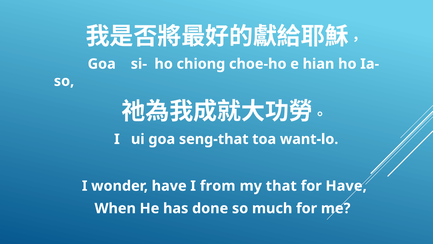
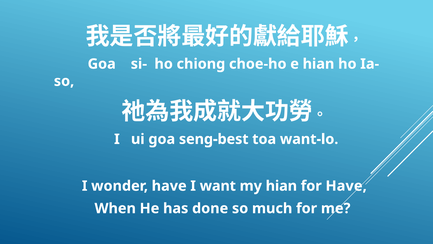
seng-that: seng-that -> seng-best
from: from -> want
my that: that -> hian
